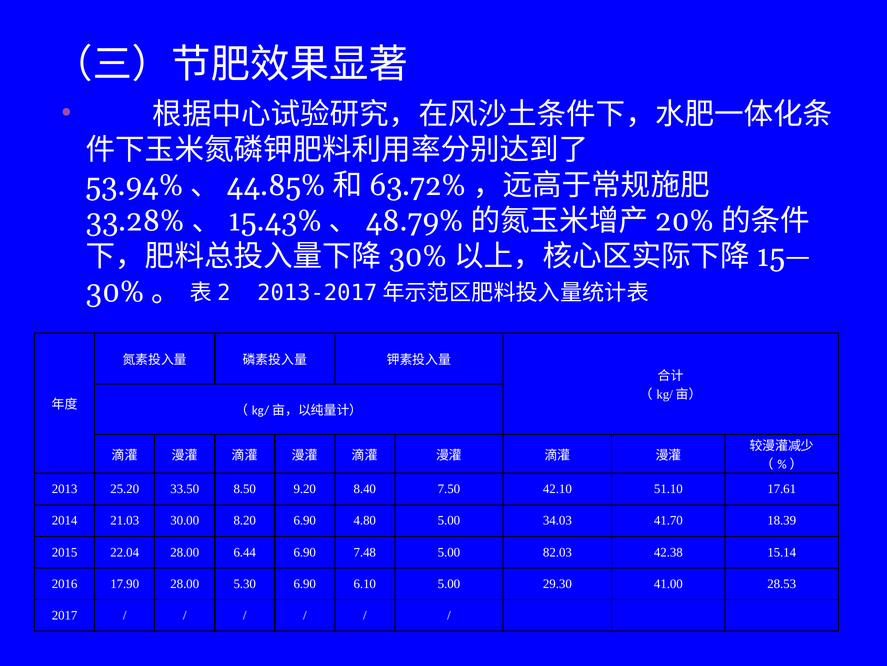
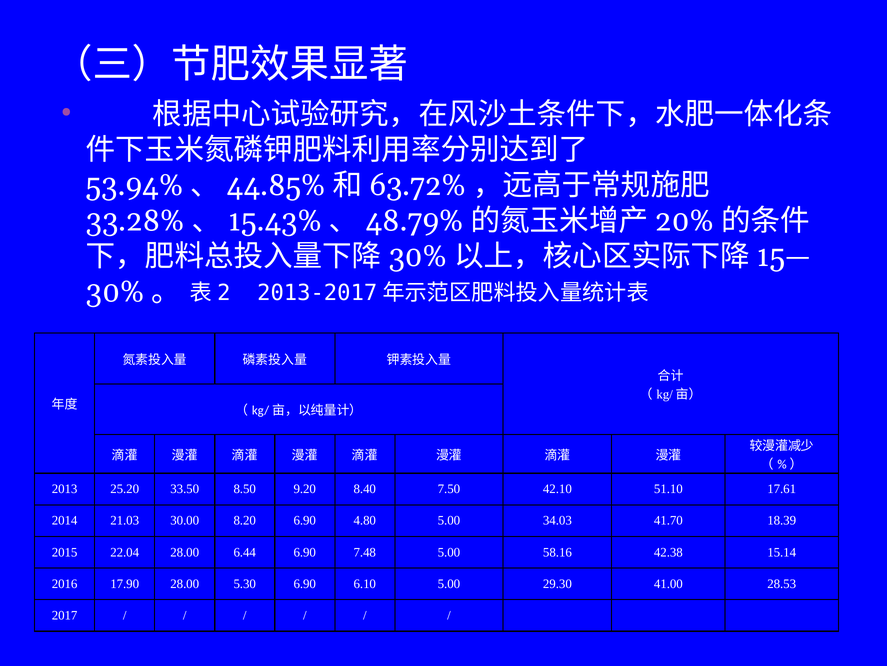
82.03: 82.03 -> 58.16
